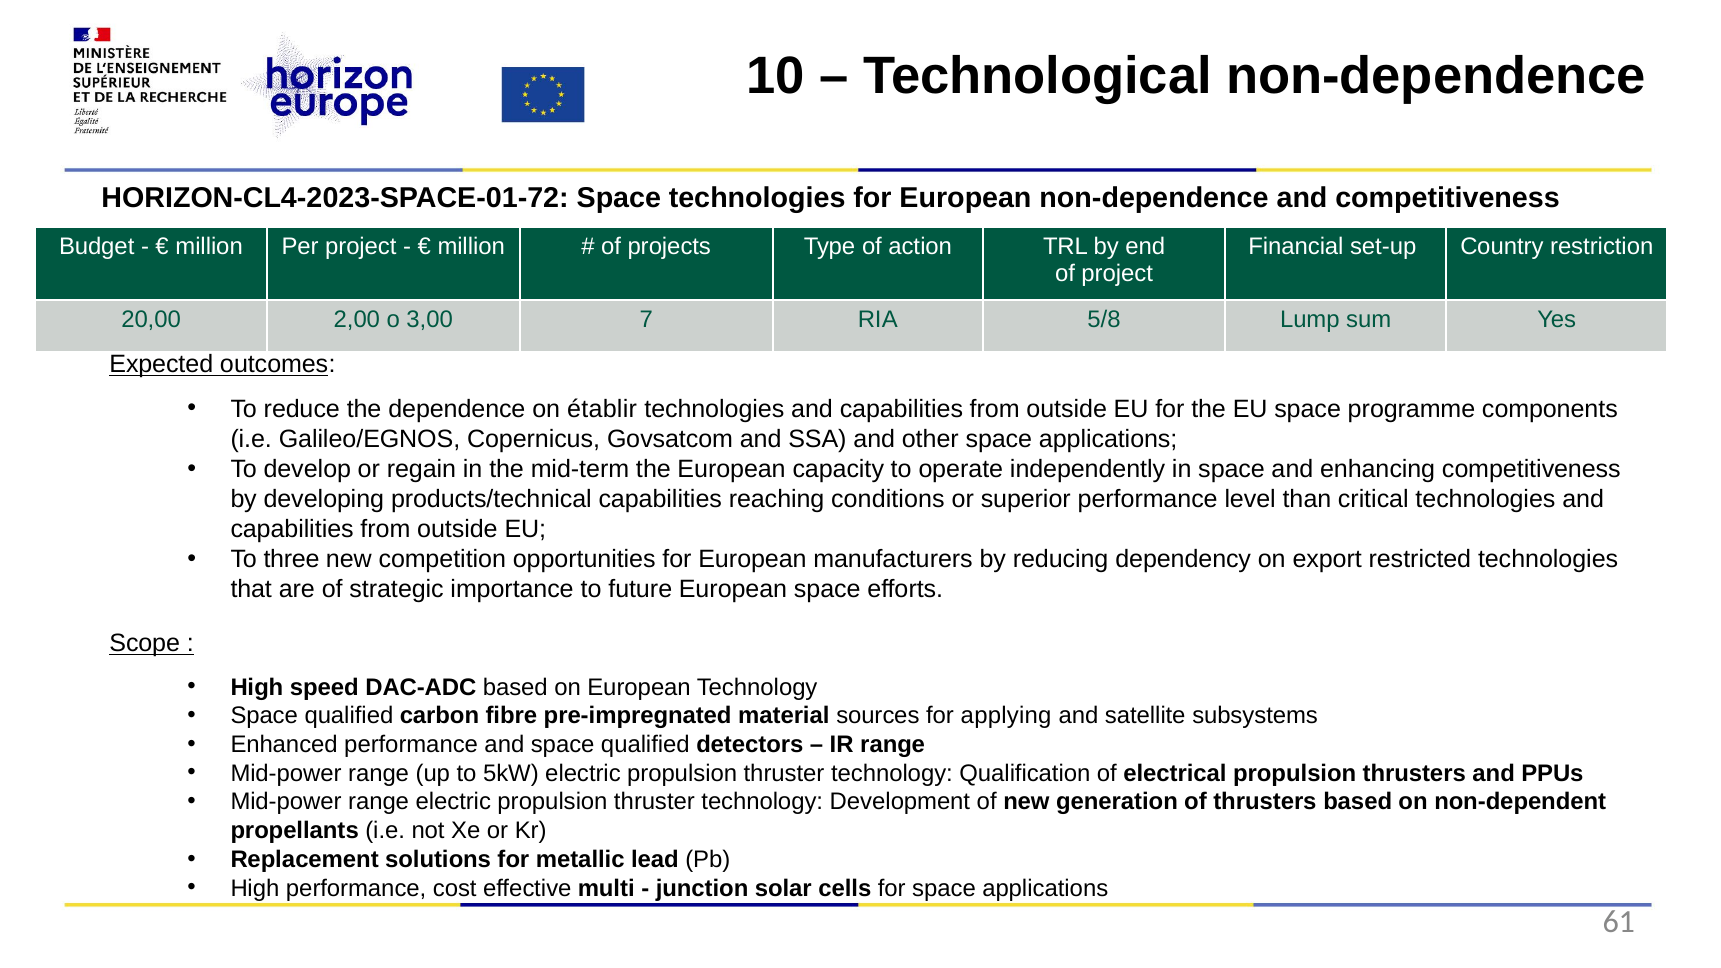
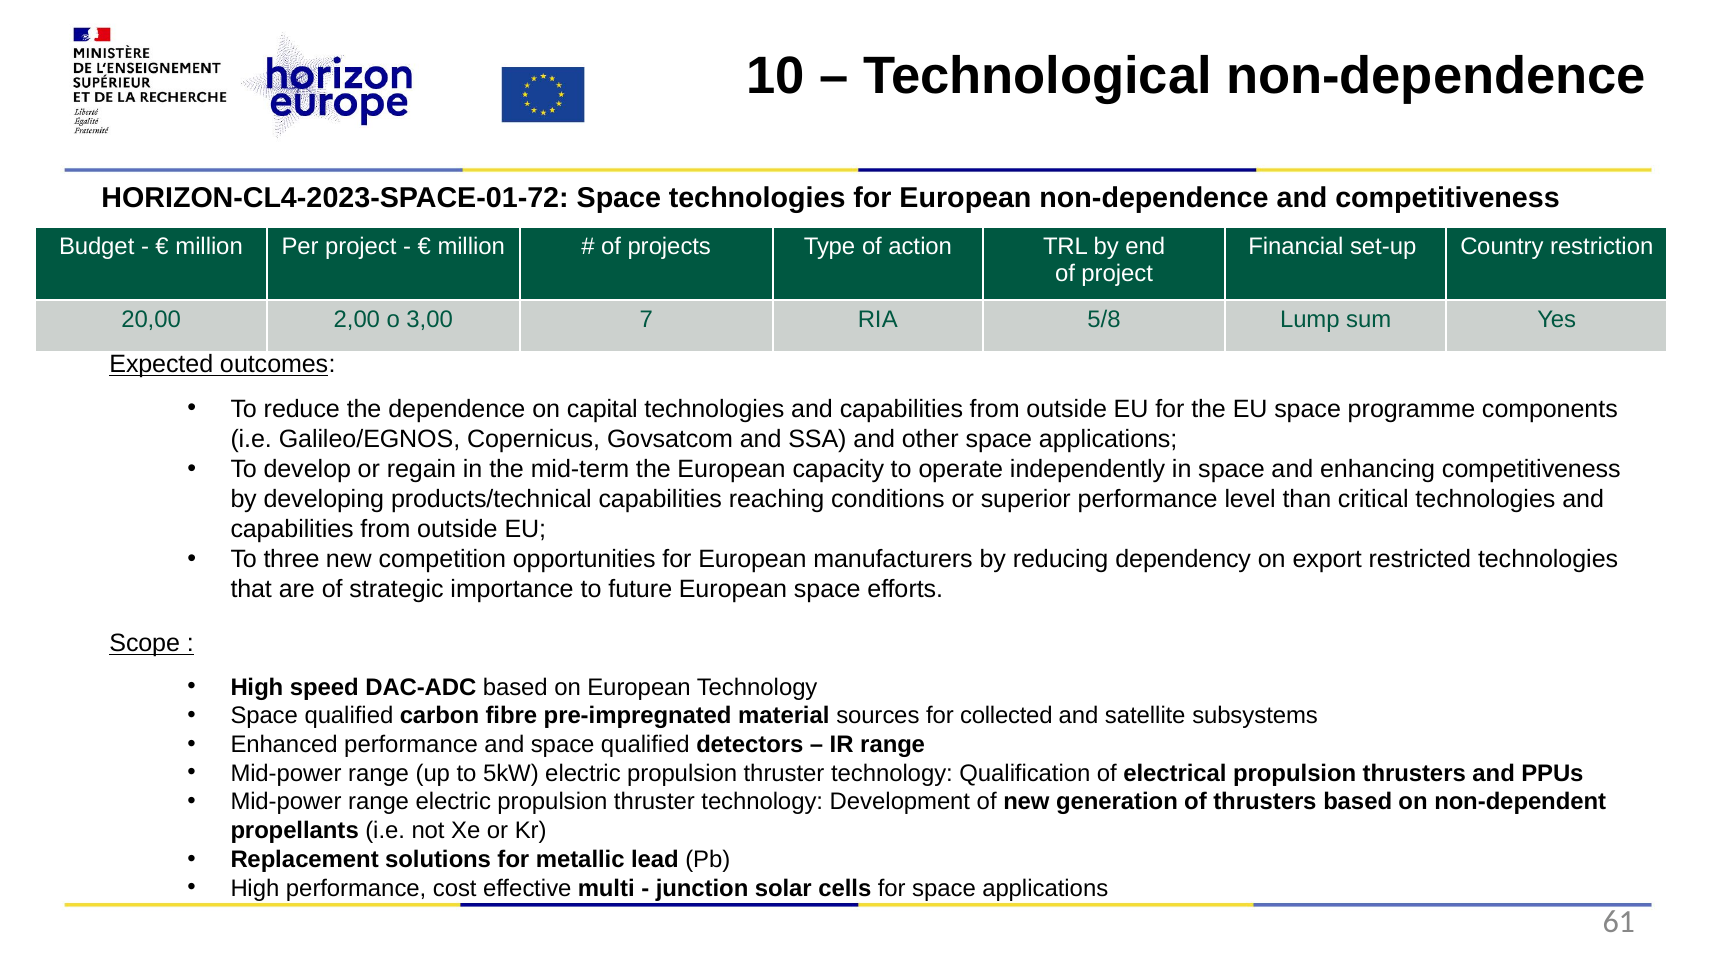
établir: établir -> capital
applying: applying -> collected
